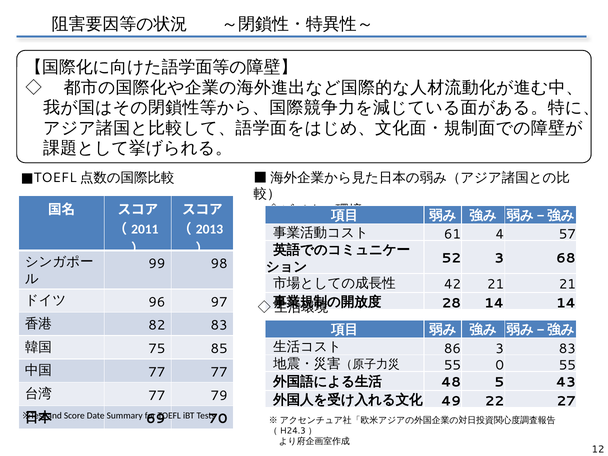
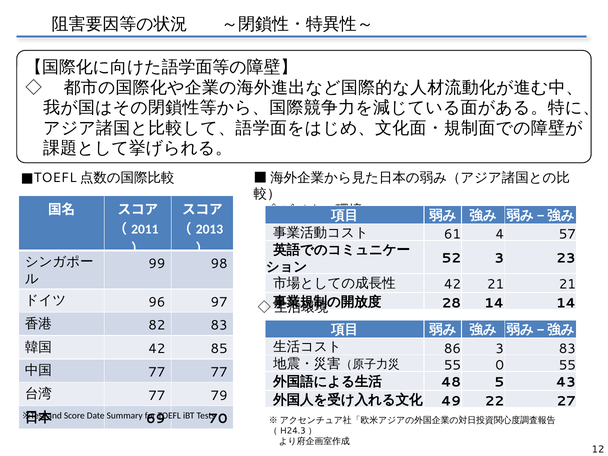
68: 68 -> 23
75 at (157, 349): 75 -> 42
